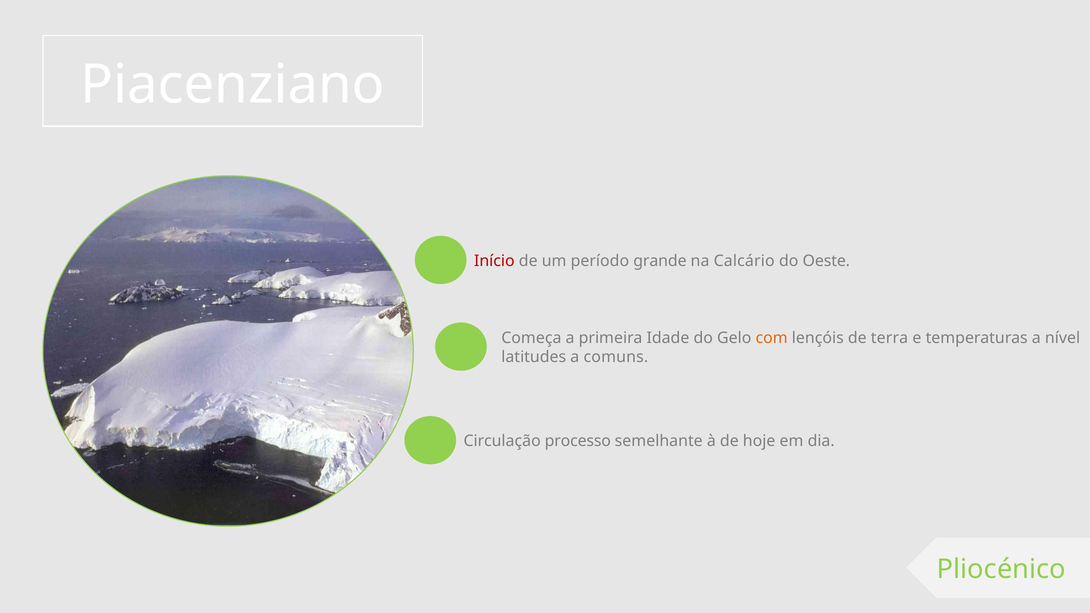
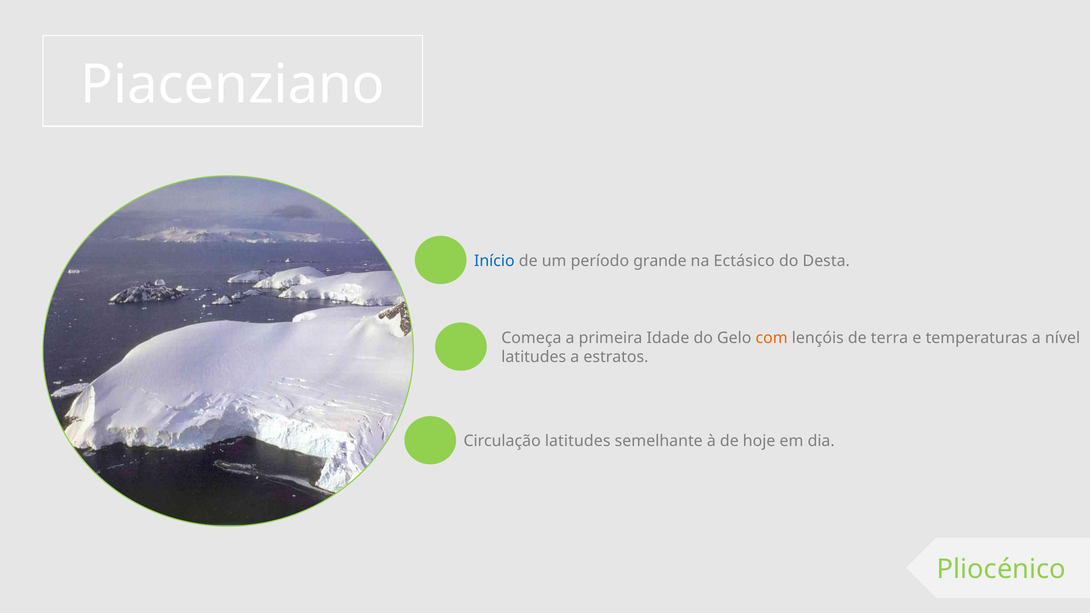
Início colour: red -> blue
Calcário: Calcário -> Ectásico
Oeste: Oeste -> Desta
comuns: comuns -> estratos
Circulação processo: processo -> latitudes
